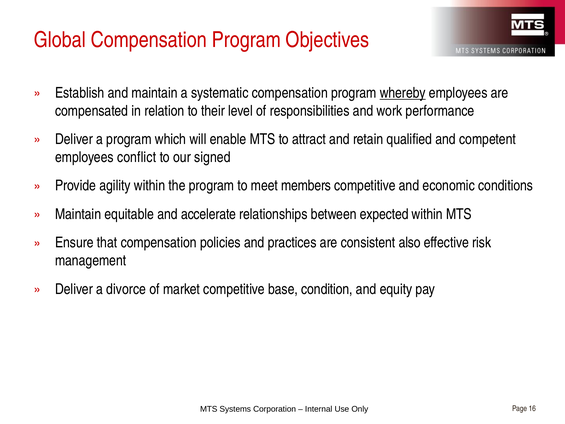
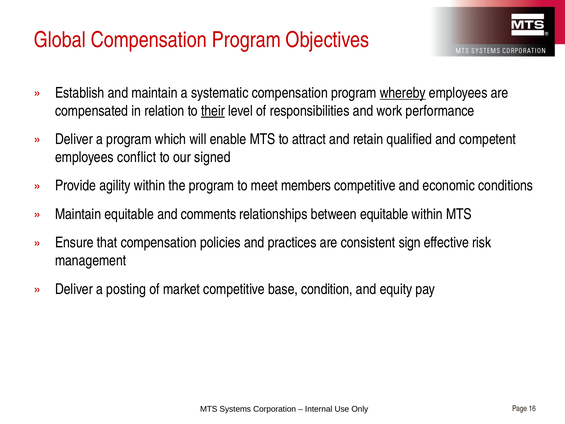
their underline: none -> present
accelerate: accelerate -> comments
between expected: expected -> equitable
also: also -> sign
divorce: divorce -> posting
